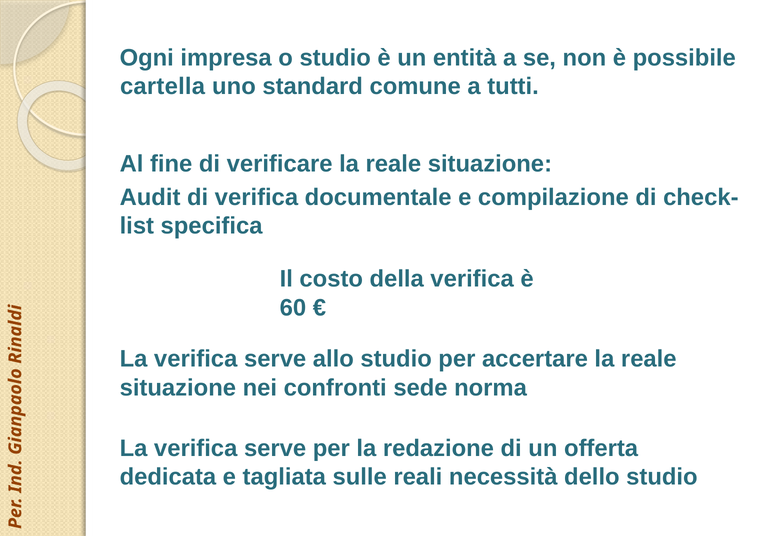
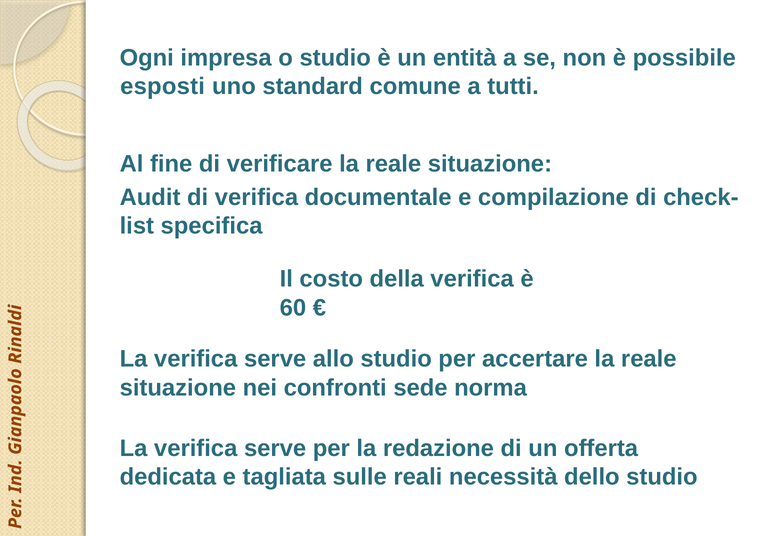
cartella: cartella -> esposti
